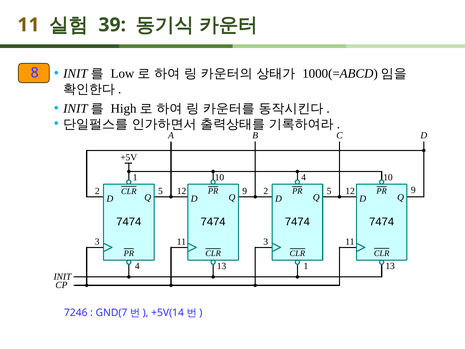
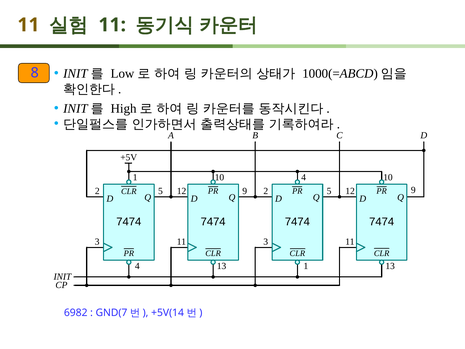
39 at (112, 25): 39 -> 11
7246: 7246 -> 6982
